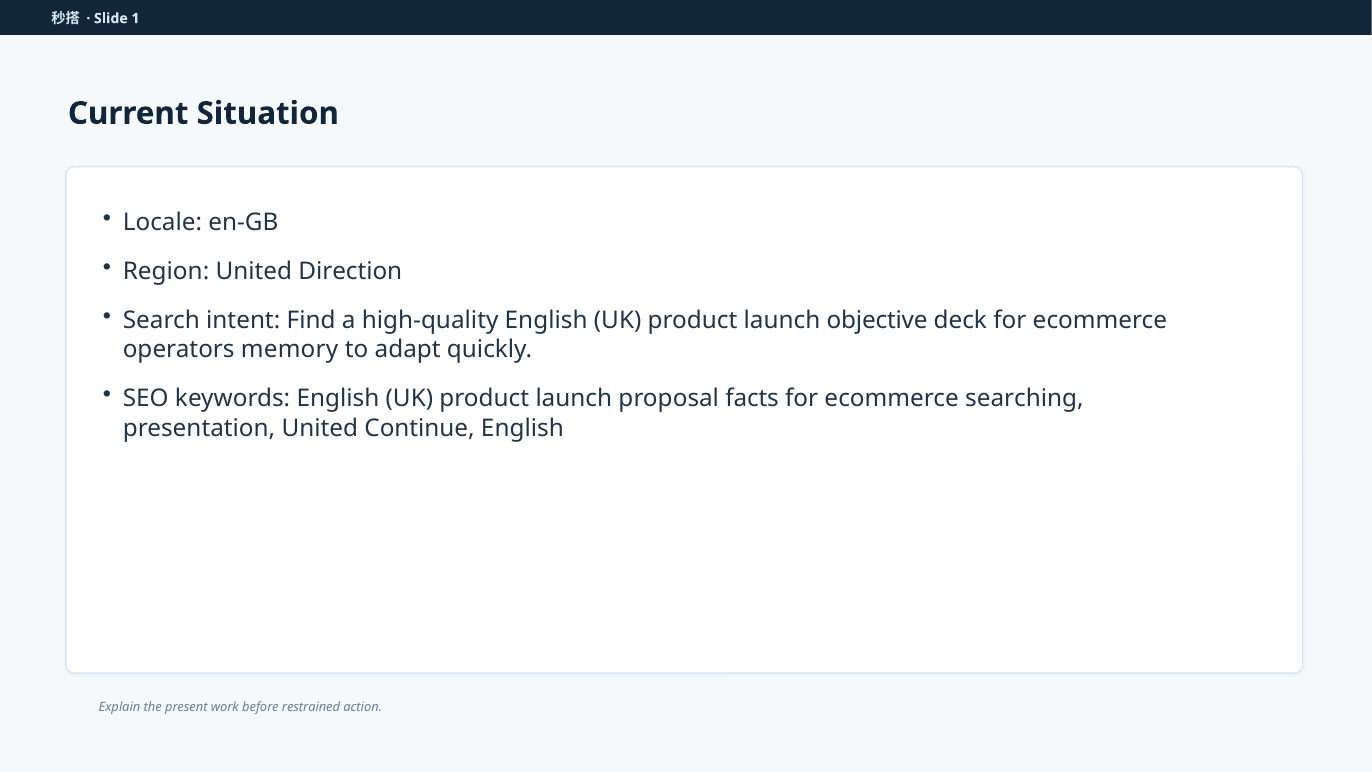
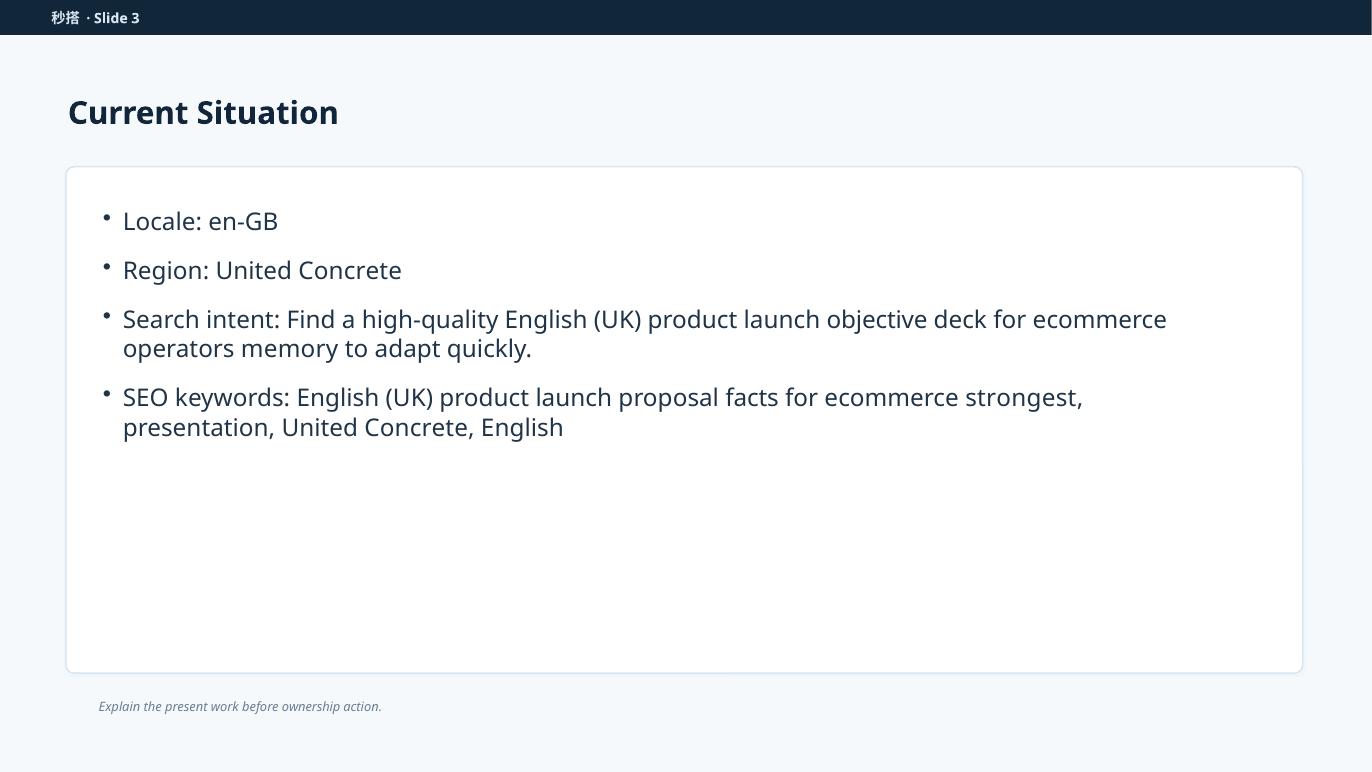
1: 1 -> 3
Region United Direction: Direction -> Concrete
searching: searching -> strongest
presentation United Continue: Continue -> Concrete
restrained: restrained -> ownership
